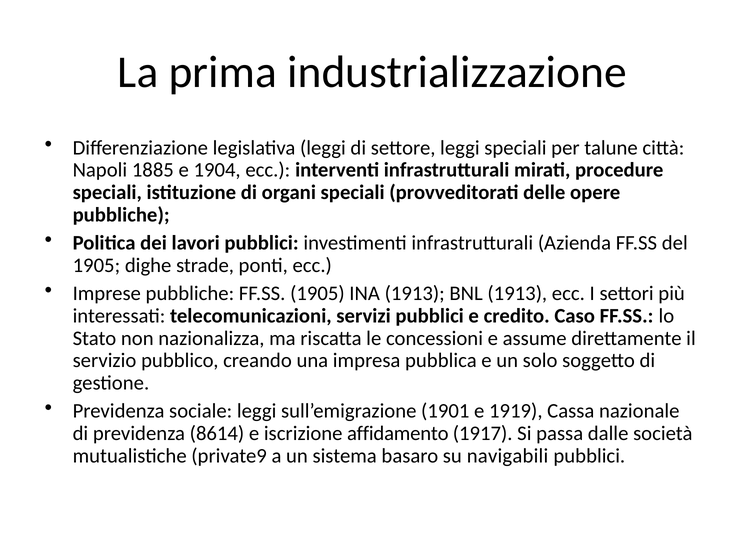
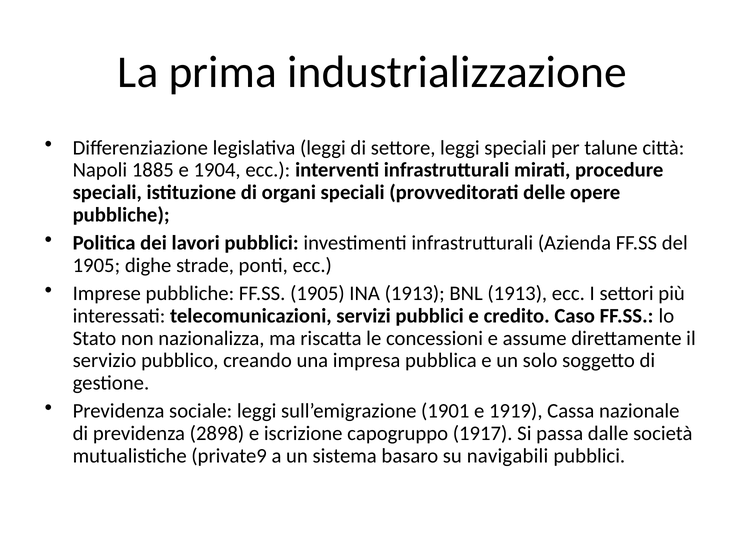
8614: 8614 -> 2898
affidamento: affidamento -> capogruppo
